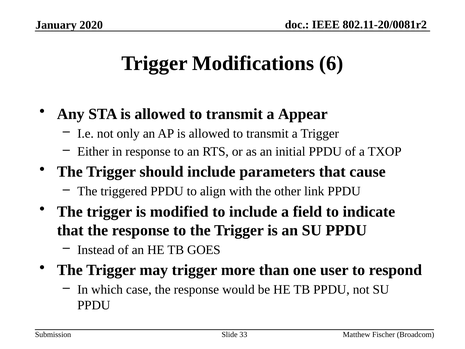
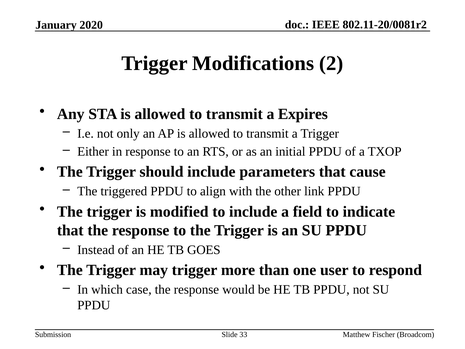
6: 6 -> 2
Appear: Appear -> Expires
